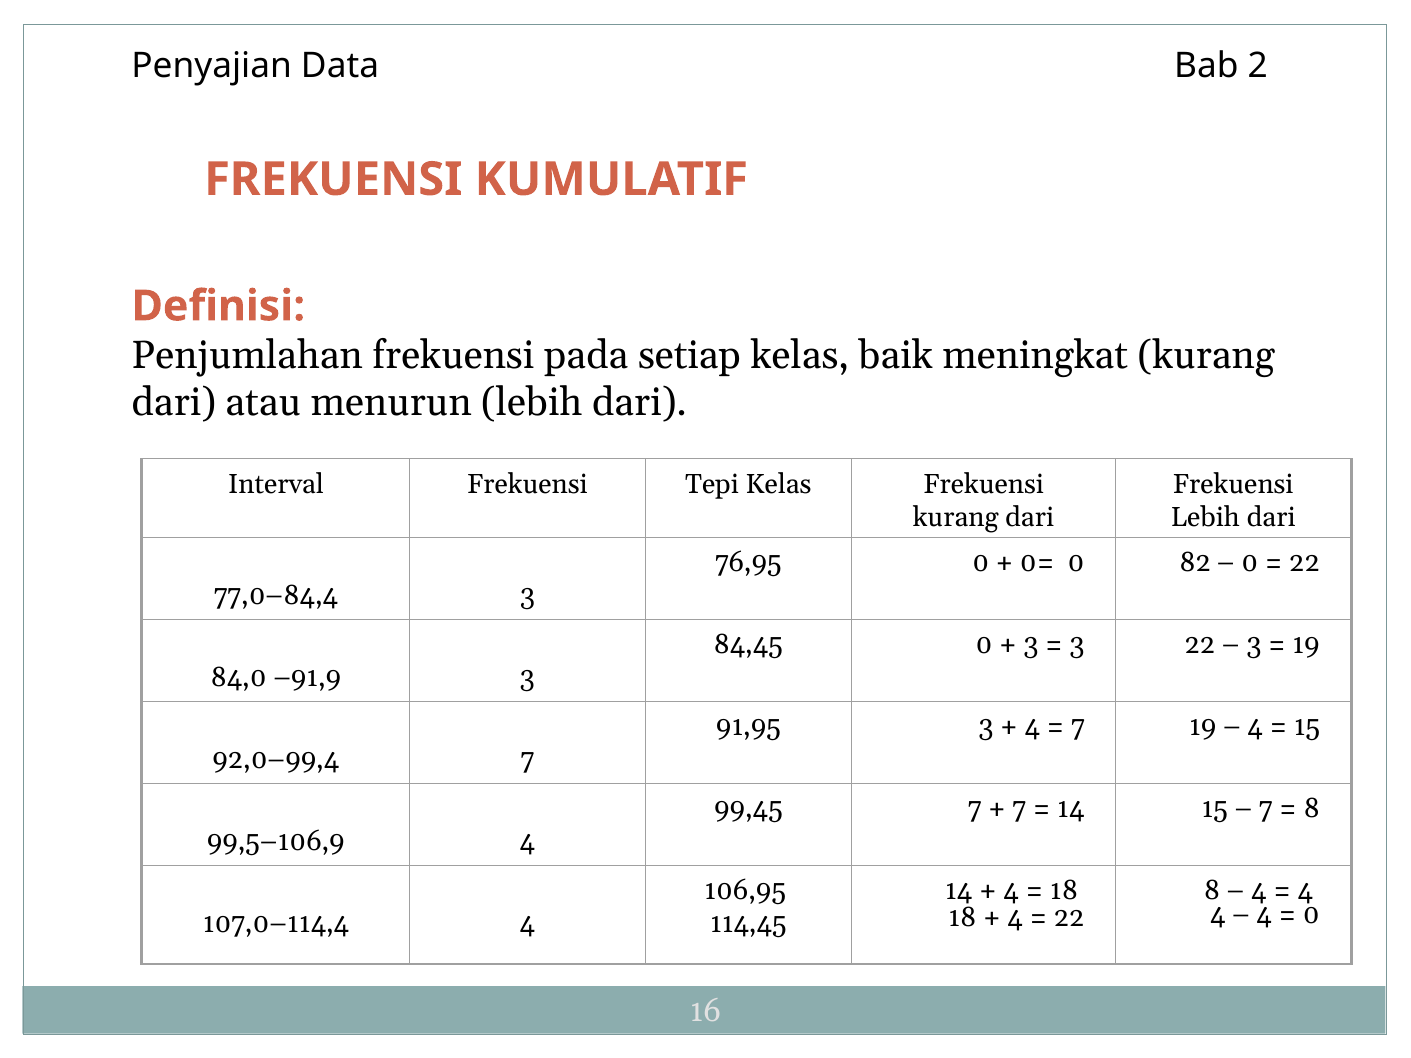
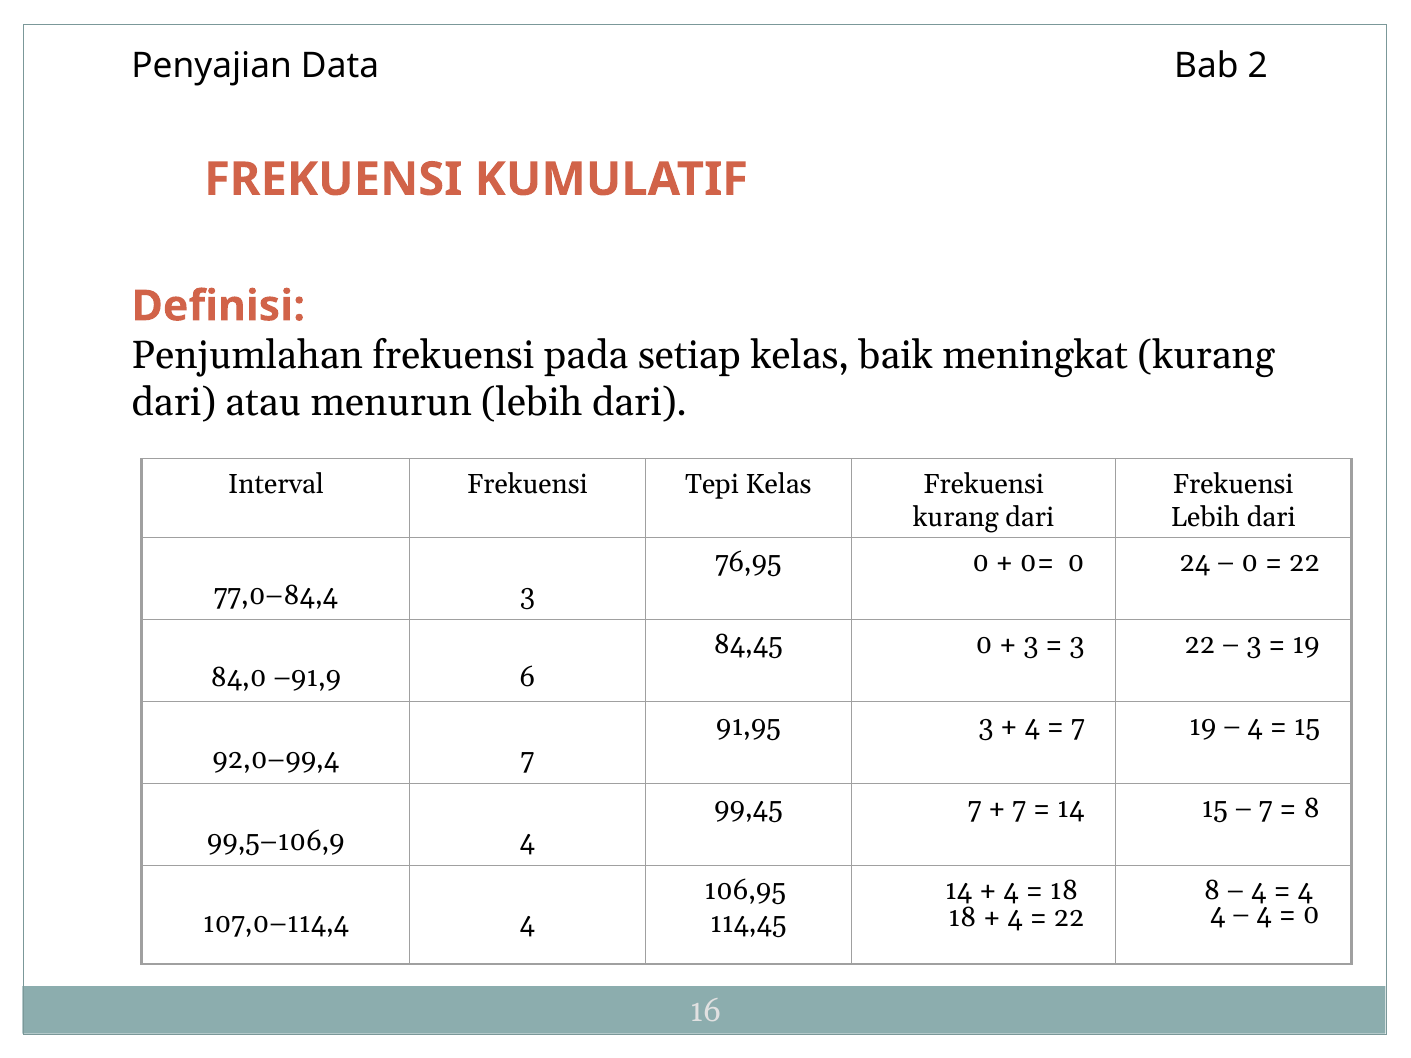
82: 82 -> 24
–91,9 3: 3 -> 6
